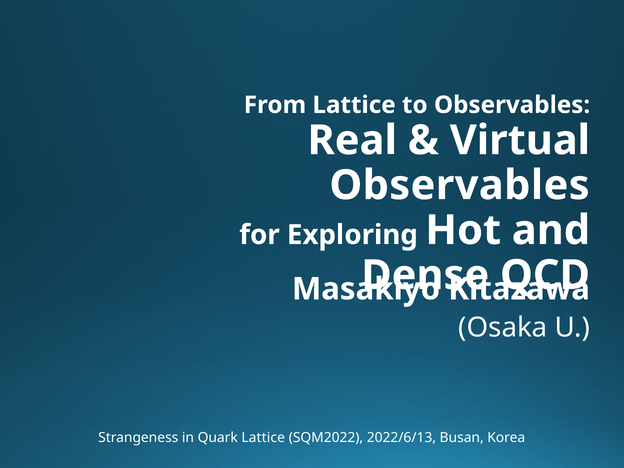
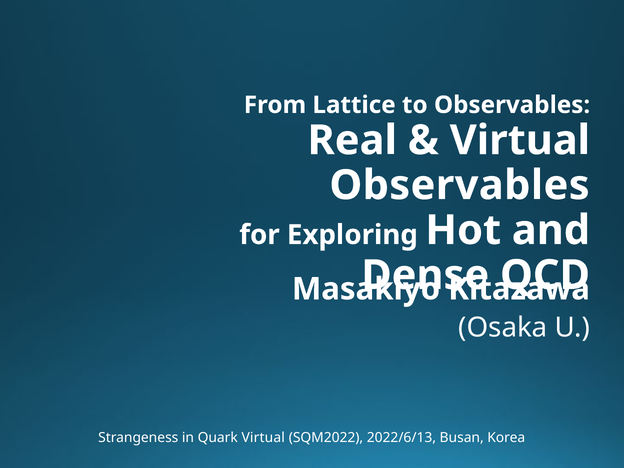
Quark Lattice: Lattice -> Virtual
